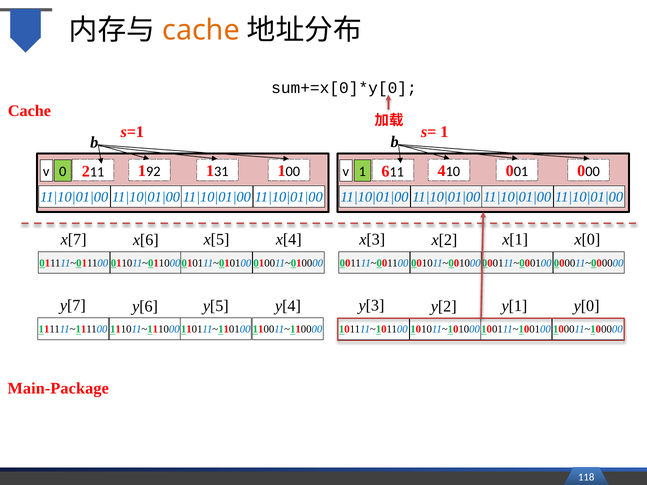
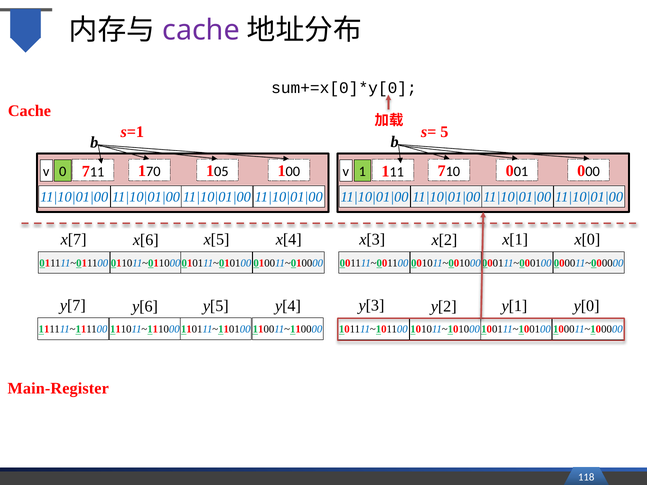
cache at (201, 31) colour: orange -> purple
s= 1: 1 -> 5
31: 31 -> 05
v 2: 2 -> 7
92: 92 -> 70
v 6: 6 -> 1
11 4: 4 -> 7
Main-Package: Main-Package -> Main-Register
